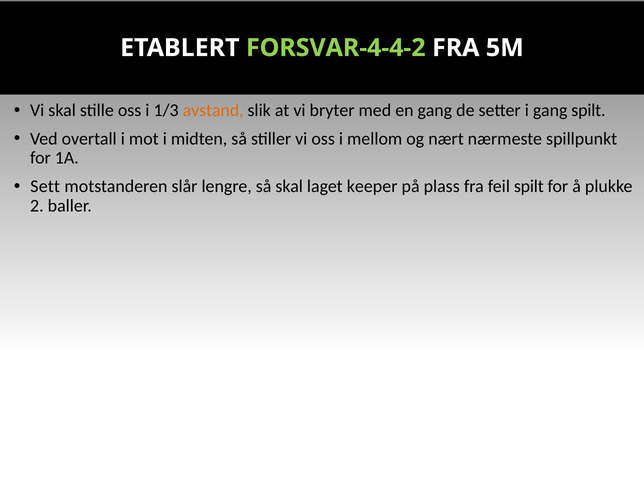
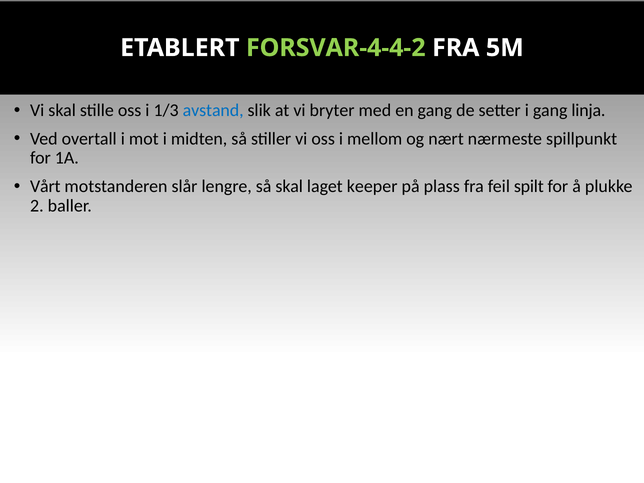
avstand colour: orange -> blue
gang spilt: spilt -> linja
Sett: Sett -> Vårt
